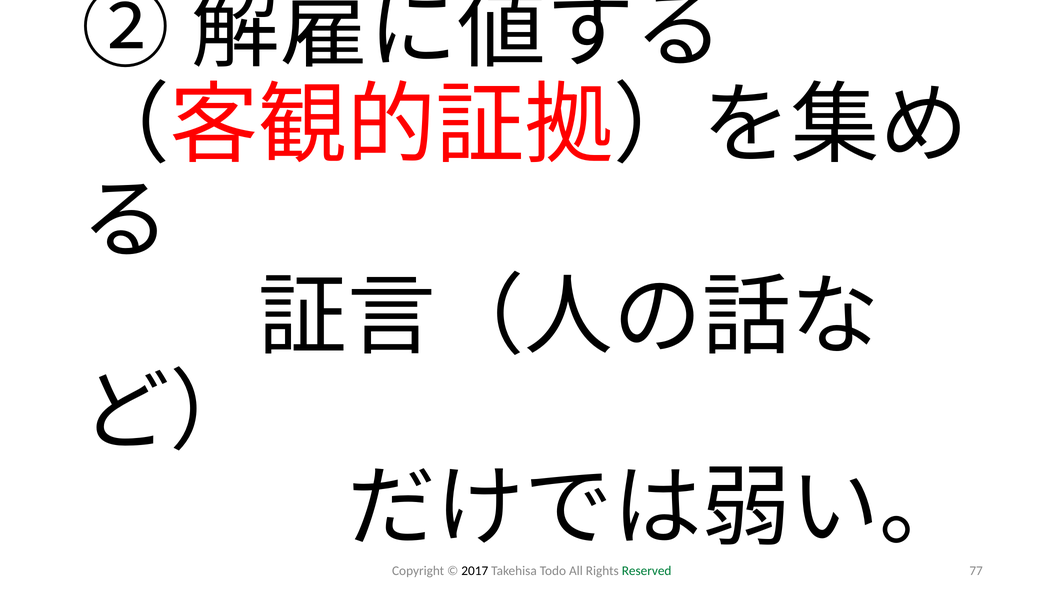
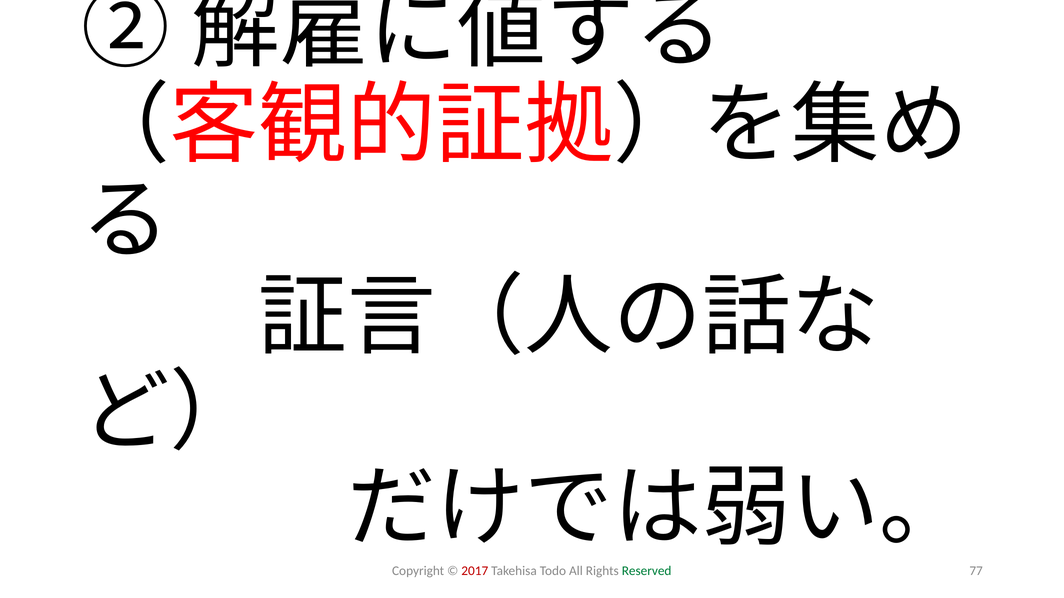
2017 colour: black -> red
